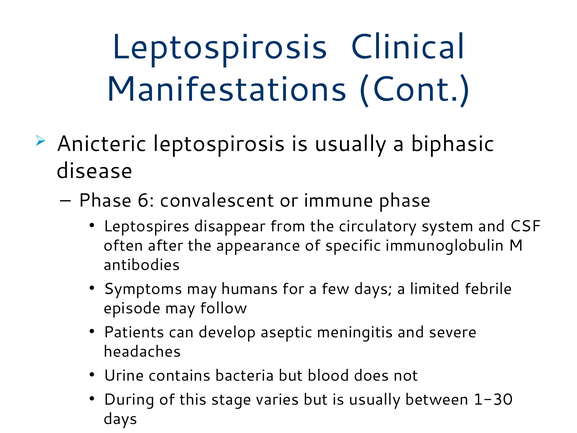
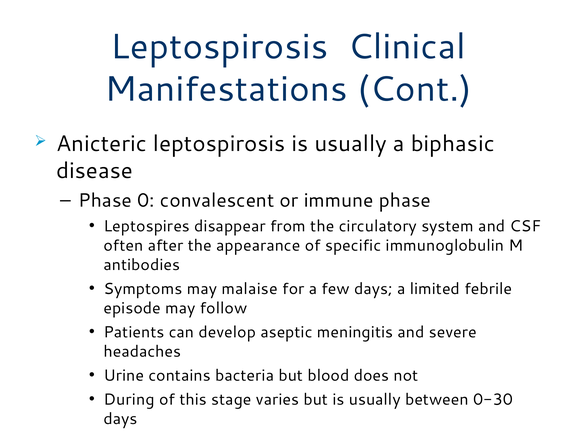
6: 6 -> 0
humans: humans -> malaise
1-30: 1-30 -> 0-30
